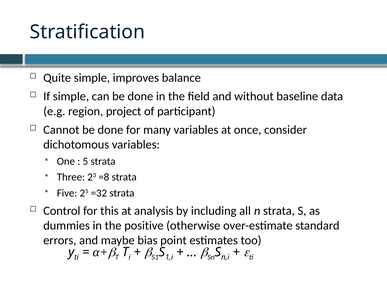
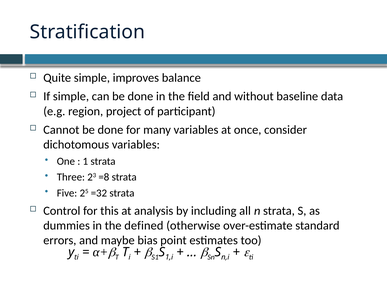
5: 5 -> 1
positive: positive -> defined
